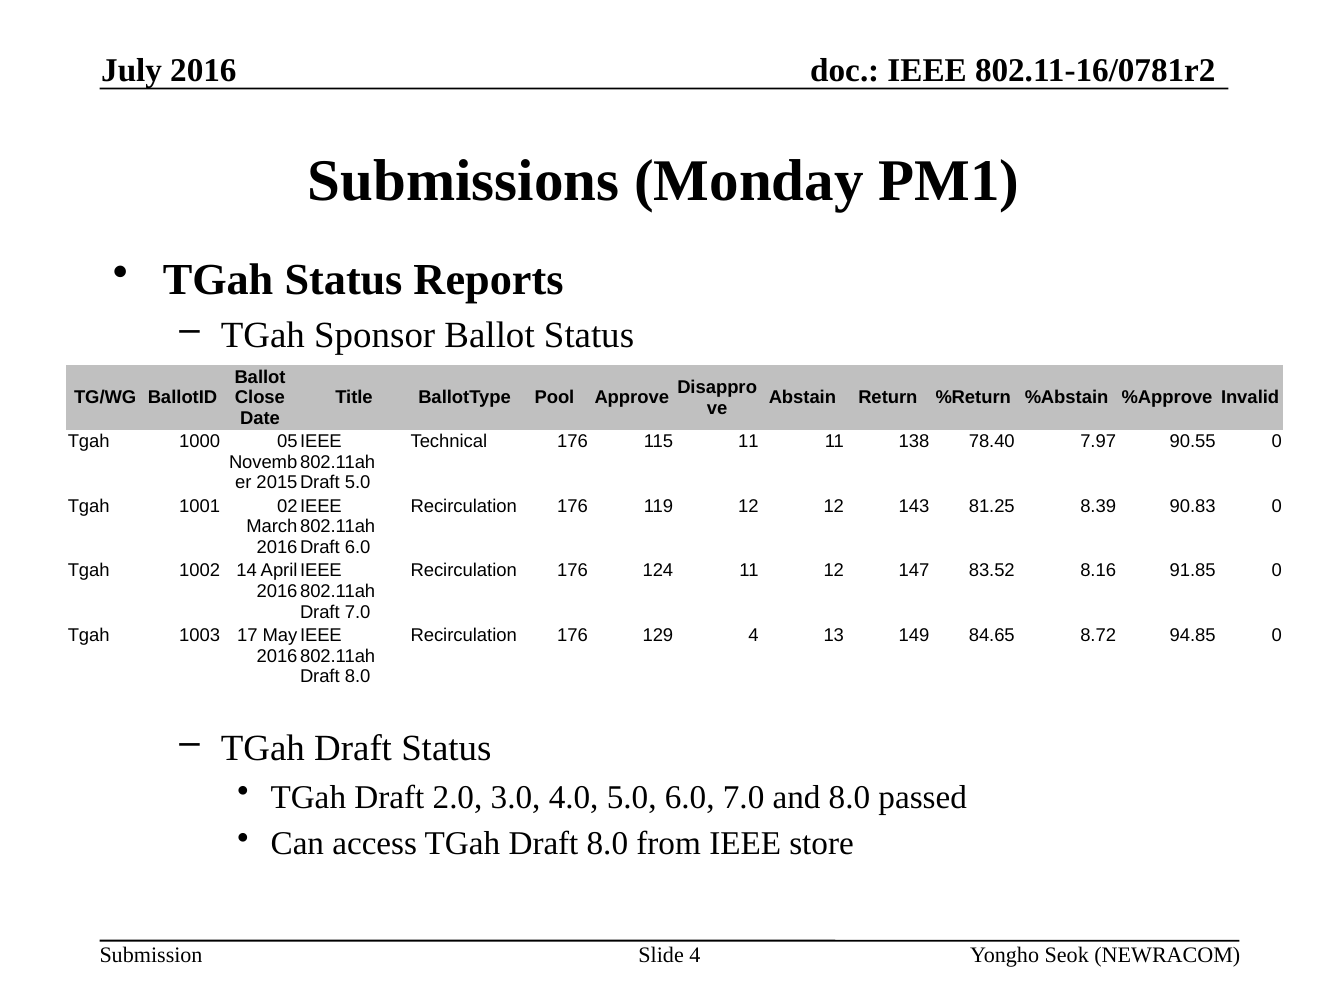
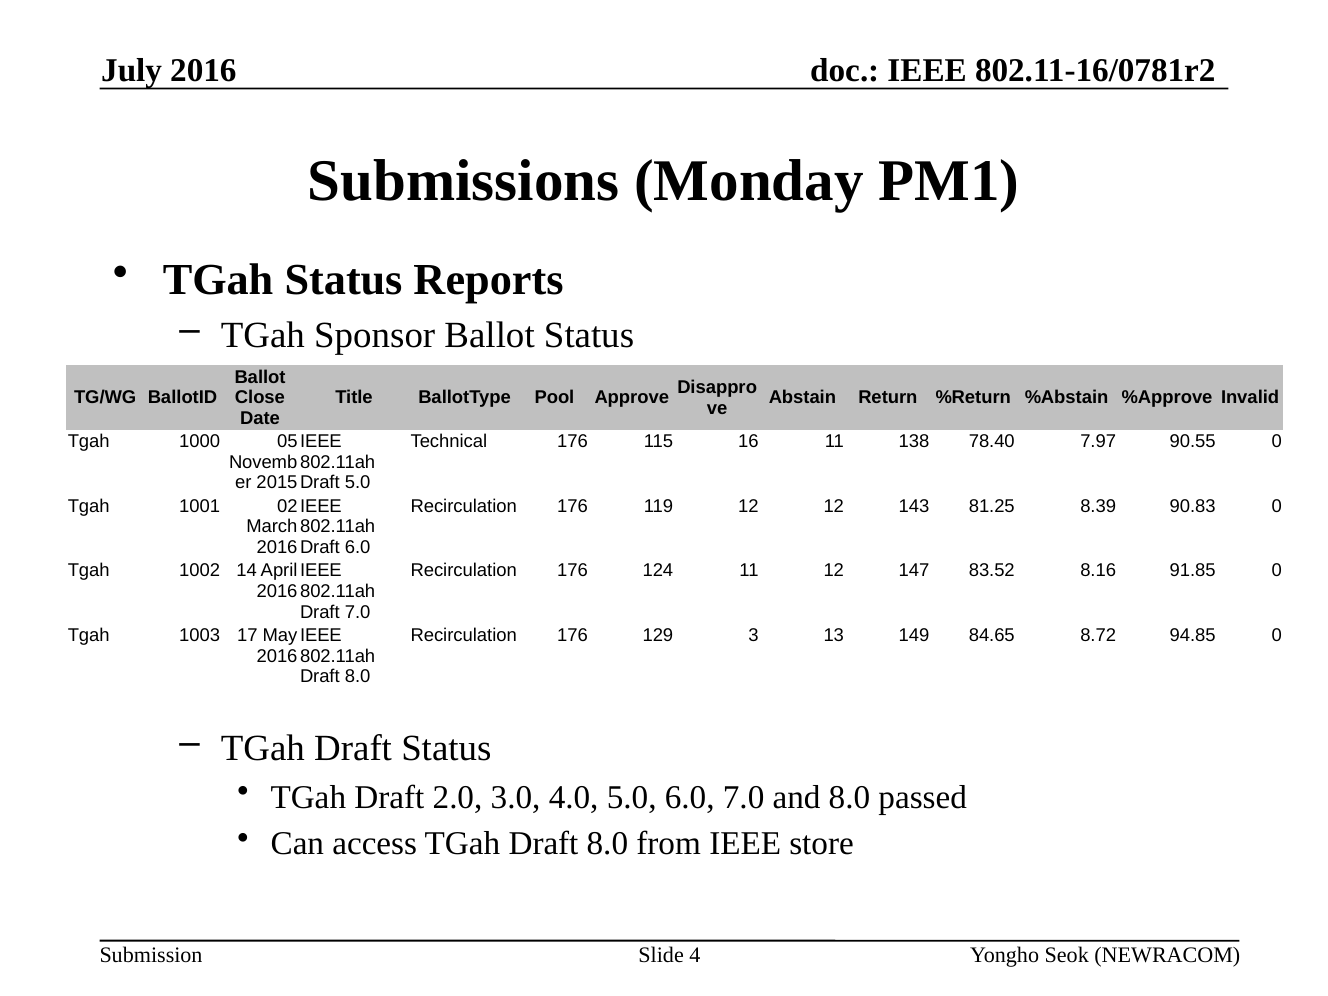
115 11: 11 -> 16
129 4: 4 -> 3
